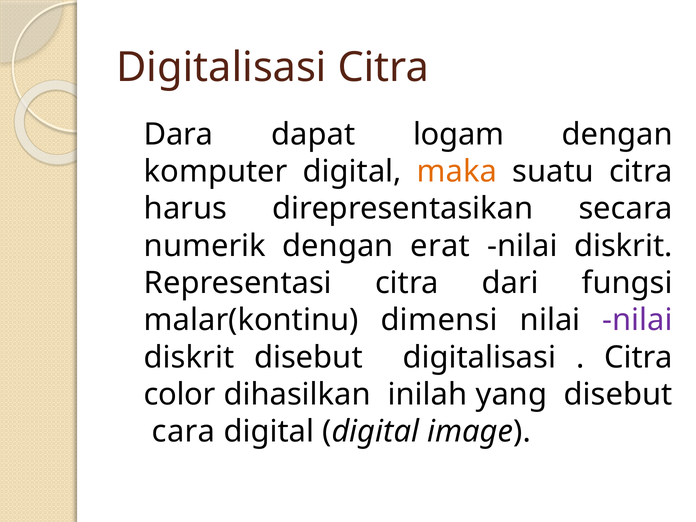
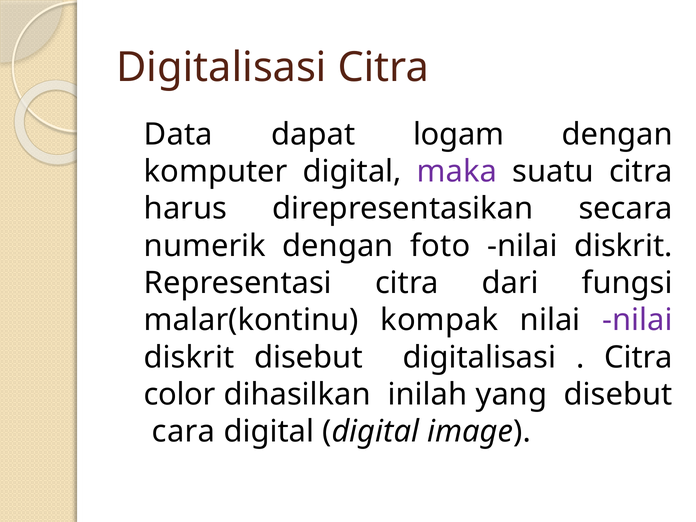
Dara: Dara -> Data
maka colour: orange -> purple
erat: erat -> foto
dimensi: dimensi -> kompak
